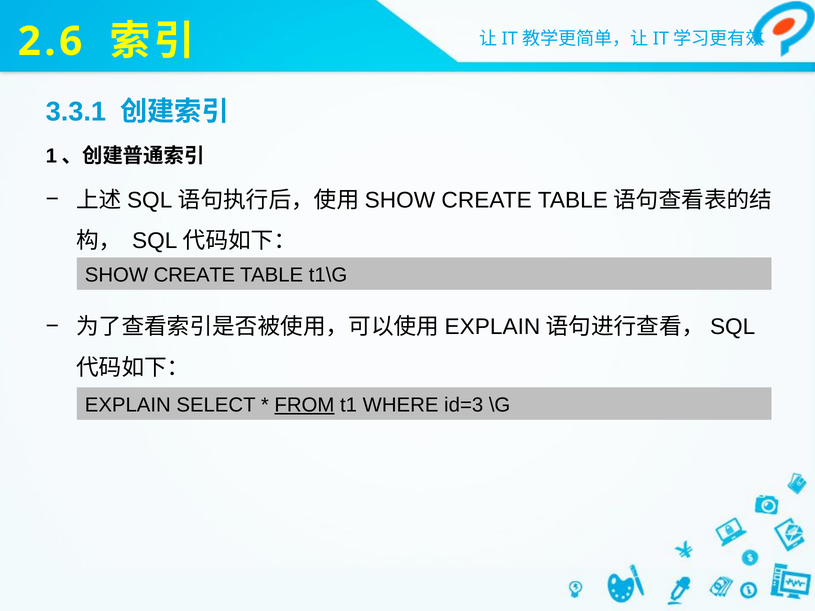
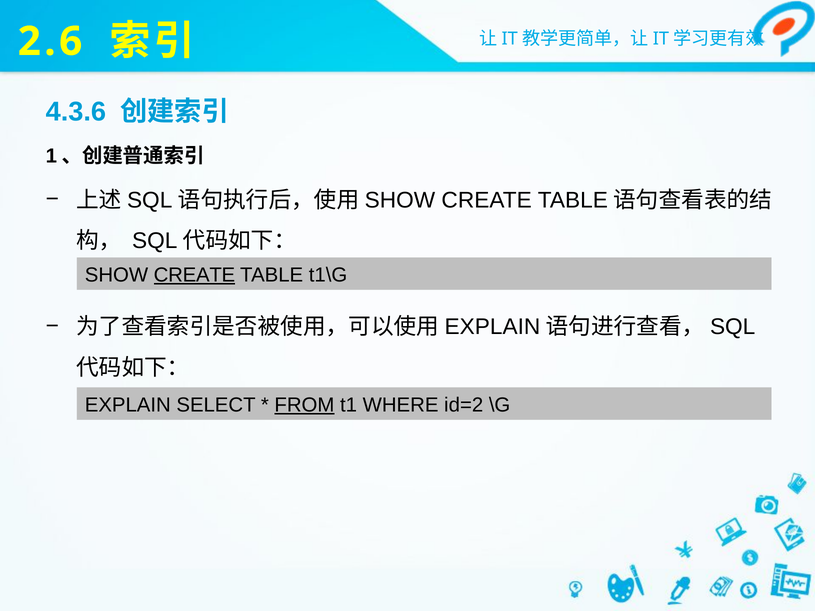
3.3.1: 3.3.1 -> 4.3.6
CREATE at (194, 275) underline: none -> present
id=3: id=3 -> id=2
